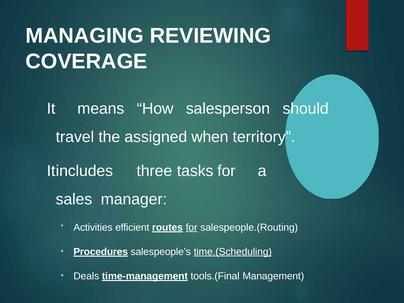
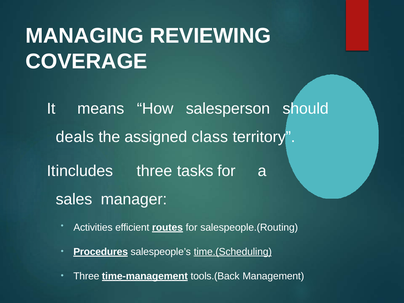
travel: travel -> deals
when: when -> class
for underline: present -> none
Deals at (86, 276): Deals -> Three
tools.(Final: tools.(Final -> tools.(Back
